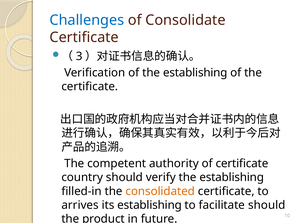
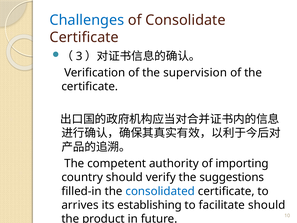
of the establishing: establishing -> supervision
of certificate: certificate -> importing
verify the establishing: establishing -> suggestions
consolidated colour: orange -> blue
